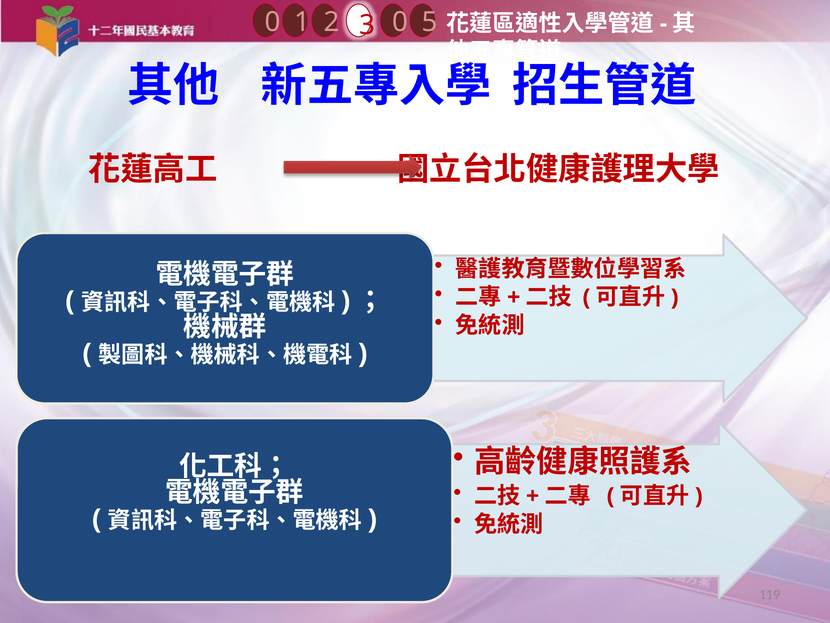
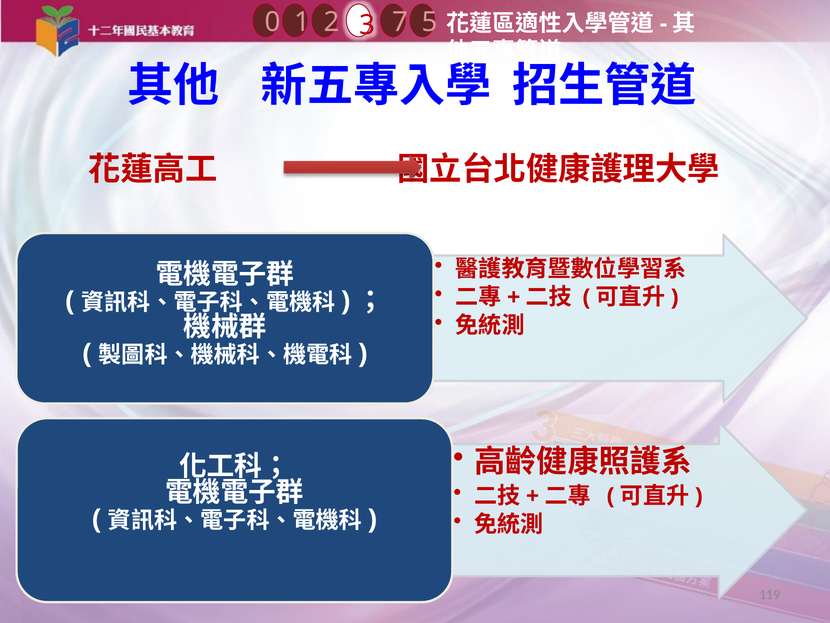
1 0: 0 -> 7
